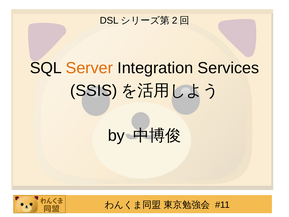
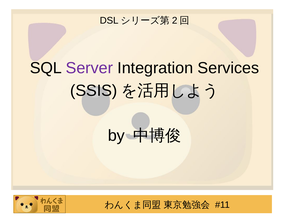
Server colour: orange -> purple
